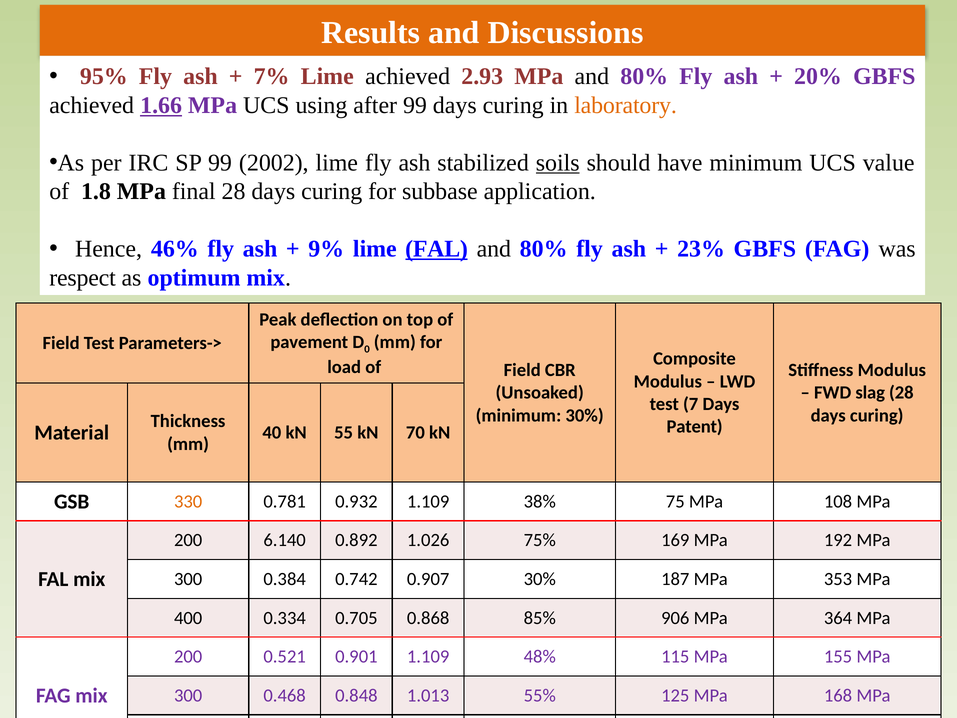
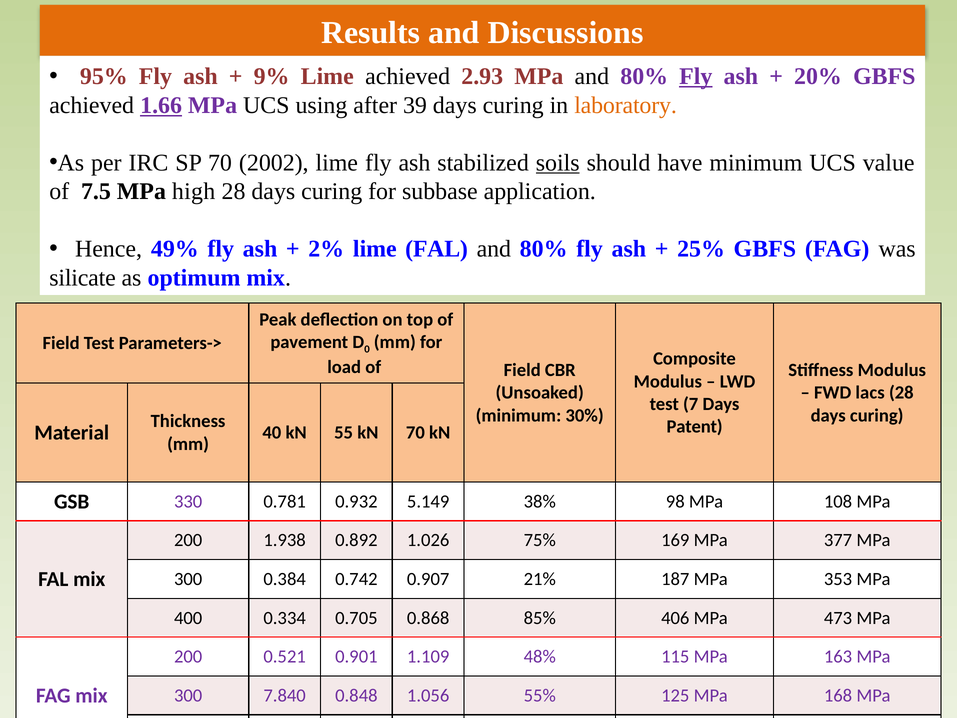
7%: 7% -> 9%
Fly at (696, 77) underline: none -> present
after 99: 99 -> 39
SP 99: 99 -> 70
1.8: 1.8 -> 7.5
final: final -> high
46%: 46% -> 49%
9%: 9% -> 2%
FAL at (437, 249) underline: present -> none
23%: 23% -> 25%
respect: respect -> silicate
slag: slag -> lacs
330 colour: orange -> purple
0.932 1.109: 1.109 -> 5.149
75: 75 -> 98
6.140: 6.140 -> 1.938
192: 192 -> 377
0.907 30%: 30% -> 21%
906: 906 -> 406
364: 364 -> 473
155: 155 -> 163
0.468: 0.468 -> 7.840
1.013: 1.013 -> 1.056
